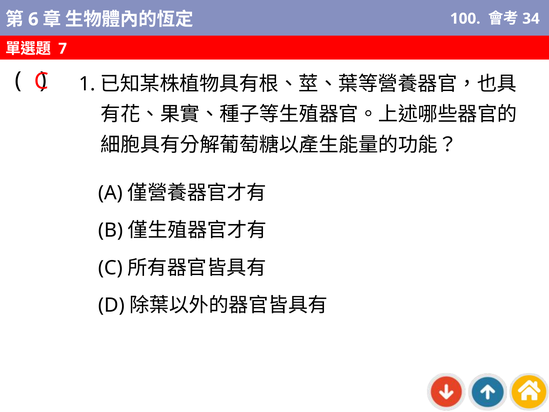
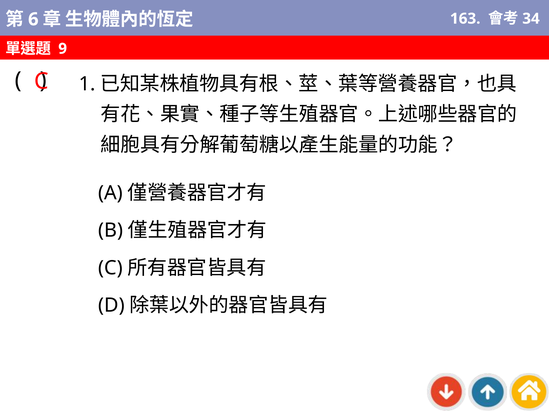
100: 100 -> 163
7: 7 -> 9
